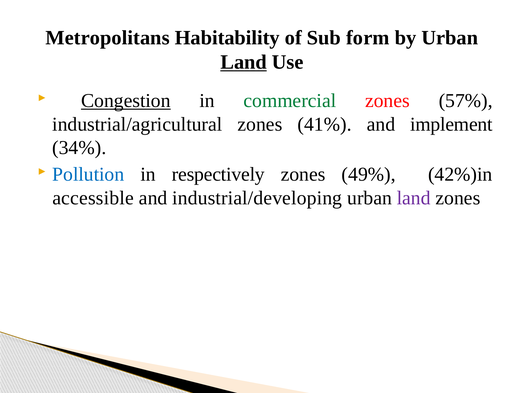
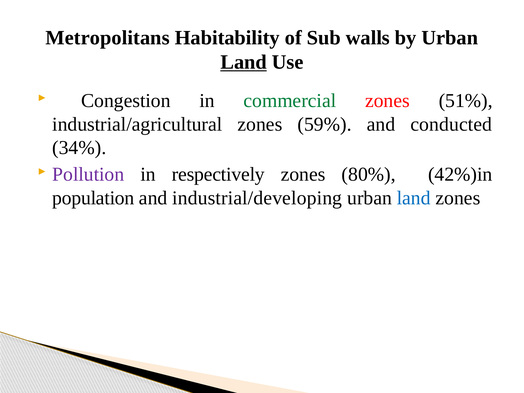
form: form -> walls
Congestion underline: present -> none
57%: 57% -> 51%
41%: 41% -> 59%
implement: implement -> conducted
Pollution colour: blue -> purple
49%: 49% -> 80%
accessible: accessible -> population
land at (414, 198) colour: purple -> blue
